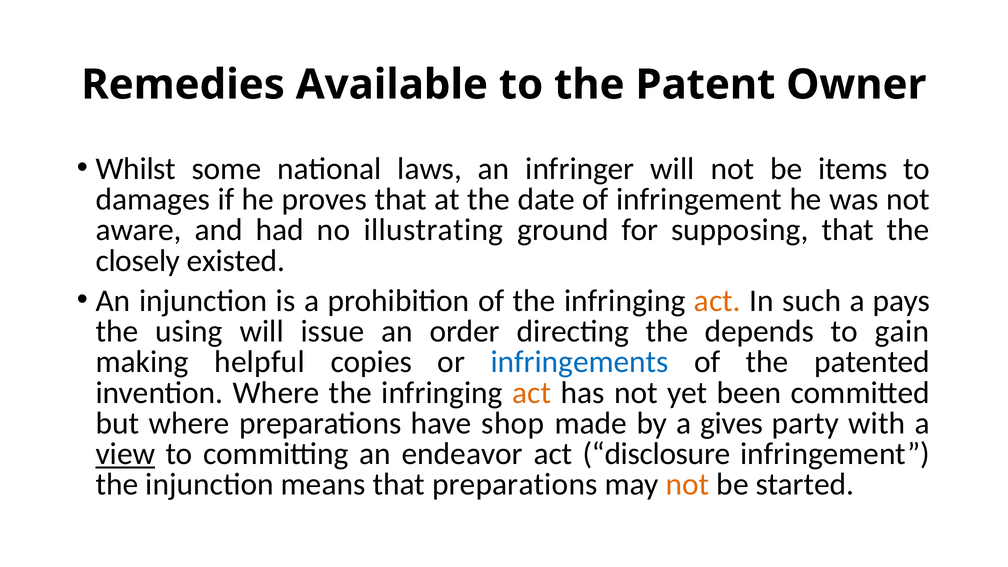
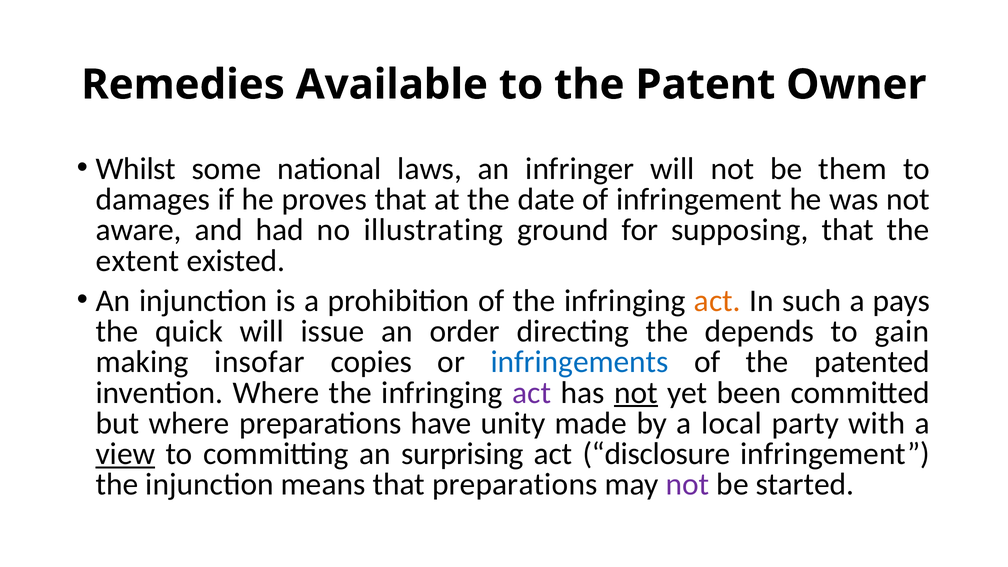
items: items -> them
closely: closely -> extent
using: using -> quick
helpful: helpful -> insofar
act at (532, 393) colour: orange -> purple
not at (636, 393) underline: none -> present
shop: shop -> unity
gives: gives -> local
endeavor: endeavor -> surprising
not at (688, 485) colour: orange -> purple
